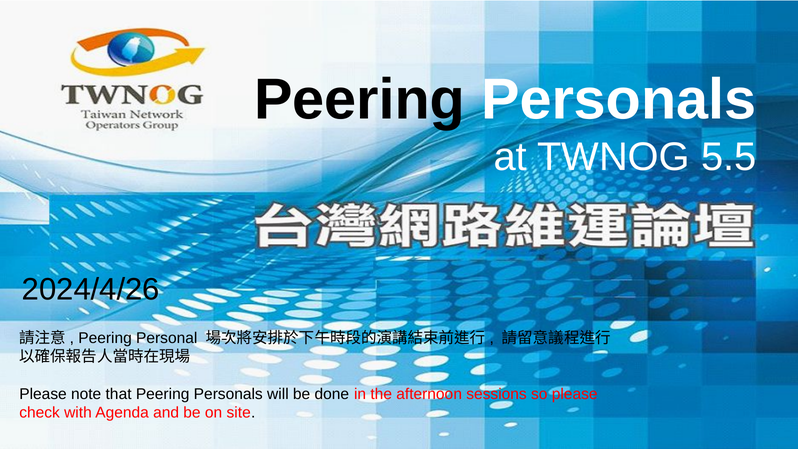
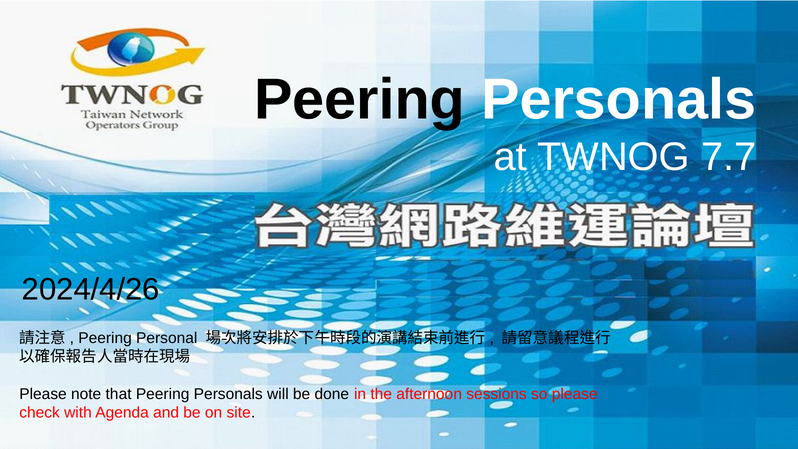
5.5: 5.5 -> 7.7
